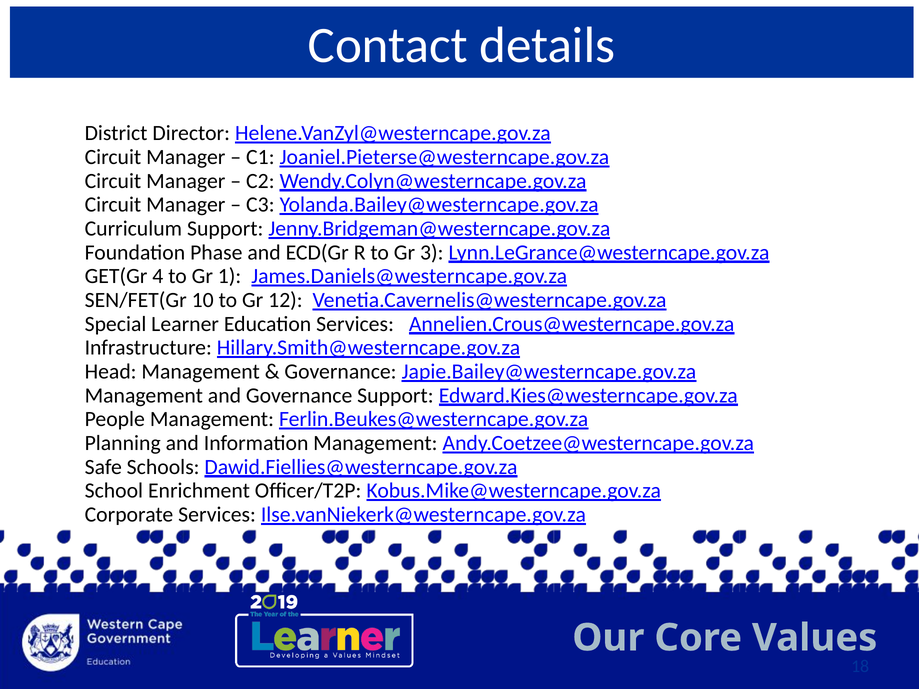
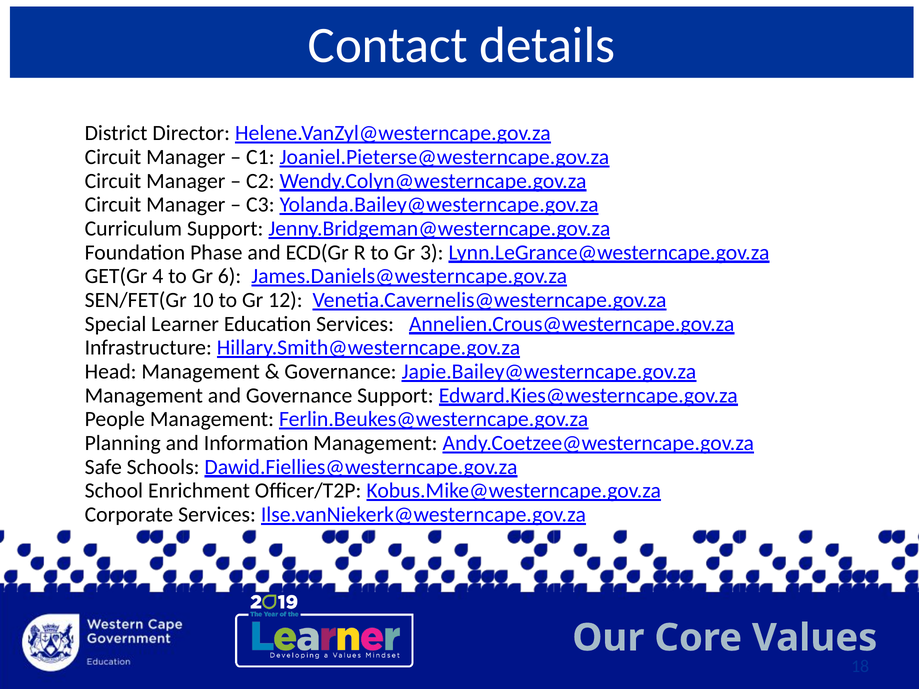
1: 1 -> 6
